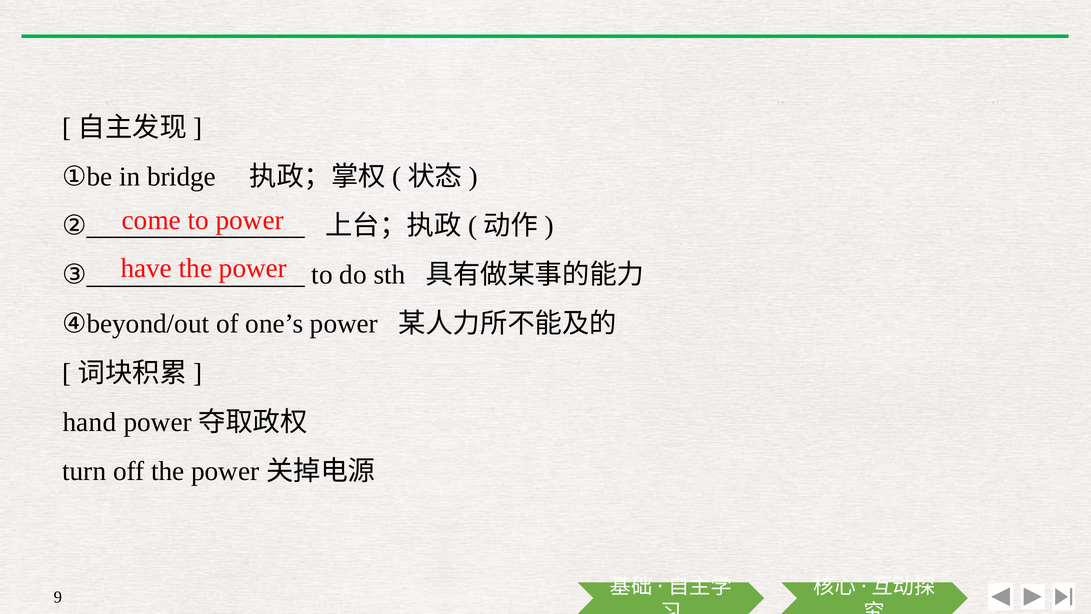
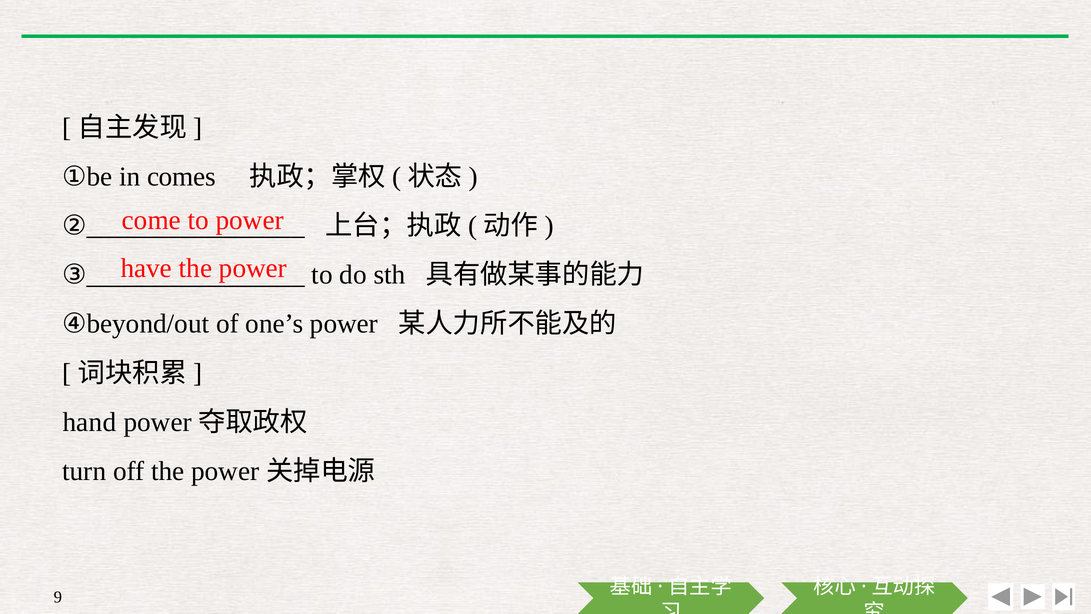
bridge: bridge -> comes
